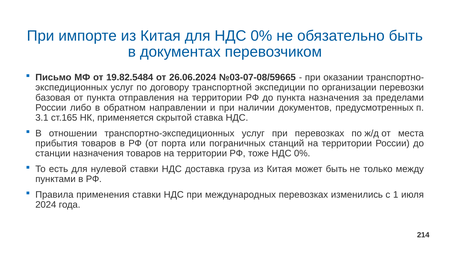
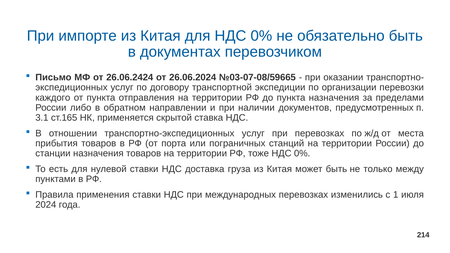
19.82.5484: 19.82.5484 -> 26.06.2424
базовая: базовая -> каждого
